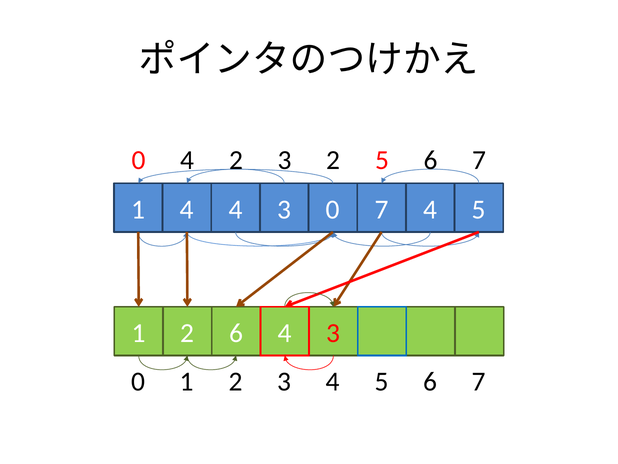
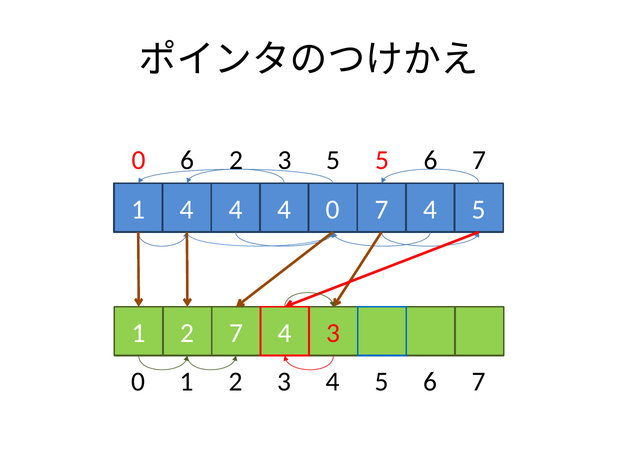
0 4: 4 -> 6
3 2: 2 -> 5
4 4 3: 3 -> 4
2 6: 6 -> 7
